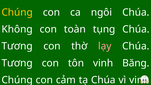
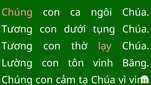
Chúng at (17, 12) colour: yellow -> pink
Không at (17, 29): Không -> Tương
toàn: toàn -> dưới
Tương at (17, 63): Tương -> Lường
